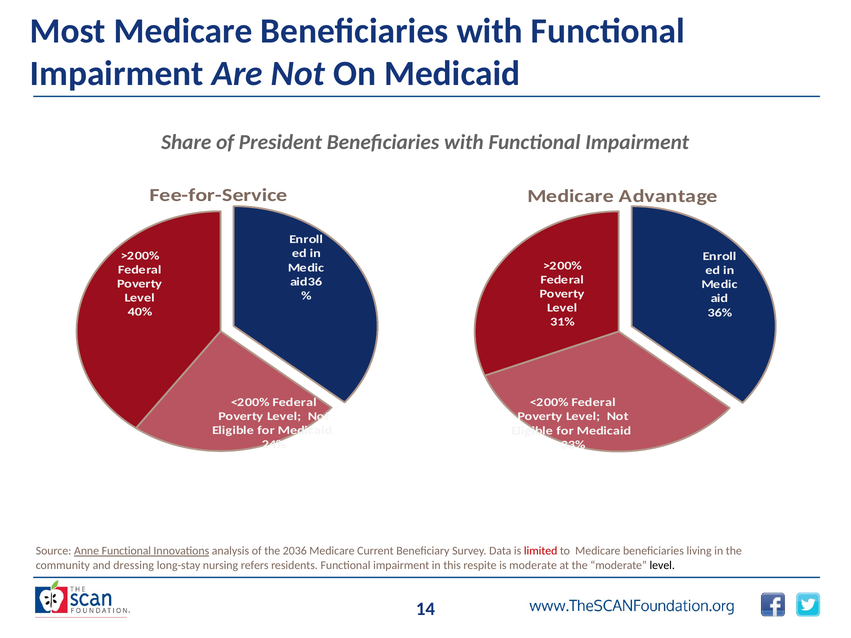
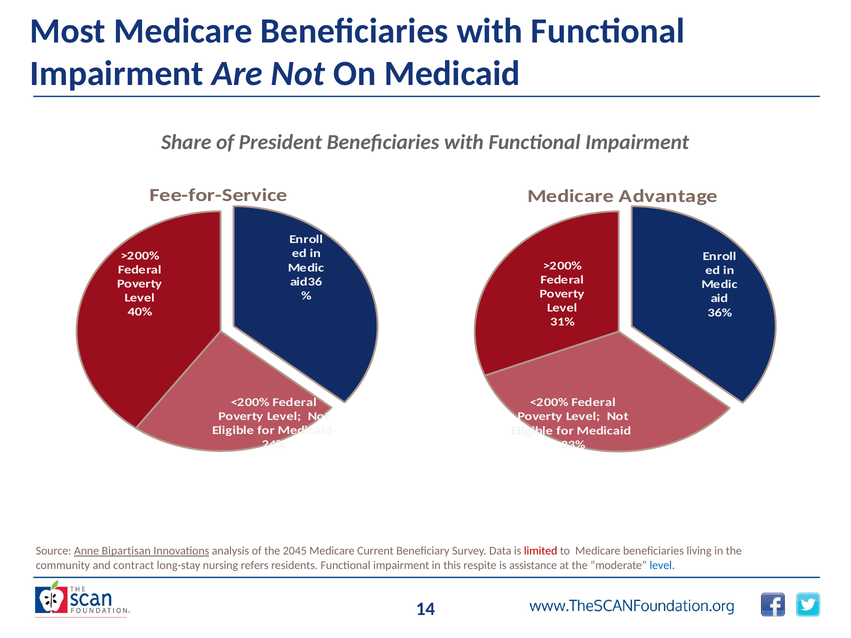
Anne Functional: Functional -> Bipartisan
2036: 2036 -> 2045
dressing: dressing -> contract
is moderate: moderate -> assistance
level at (662, 565) colour: black -> blue
